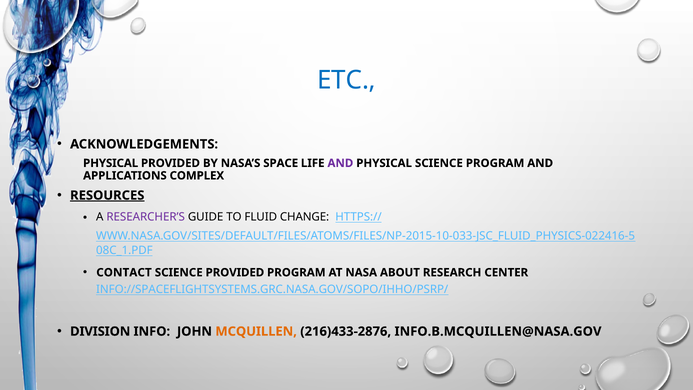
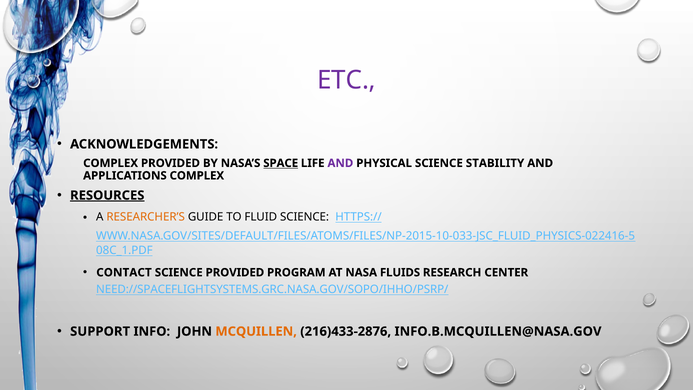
ETC colour: blue -> purple
PHYSICAL at (111, 163): PHYSICAL -> COMPLEX
SPACE underline: none -> present
SCIENCE PROGRAM: PROGRAM -> STABILITY
RESEARCHER’S colour: purple -> orange
FLUID CHANGE: CHANGE -> SCIENCE
ABOUT: ABOUT -> FLUIDS
INFO://SPACEFLIGHTSYSTEMS.GRC.NASA.GOV/SOPO/IHHO/PSRP/: INFO://SPACEFLIGHTSYSTEMS.GRC.NASA.GOV/SOPO/IHHO/PSRP/ -> NEED://SPACEFLIGHTSYSTEMS.GRC.NASA.GOV/SOPO/IHHO/PSRP/
DIVISION: DIVISION -> SUPPORT
